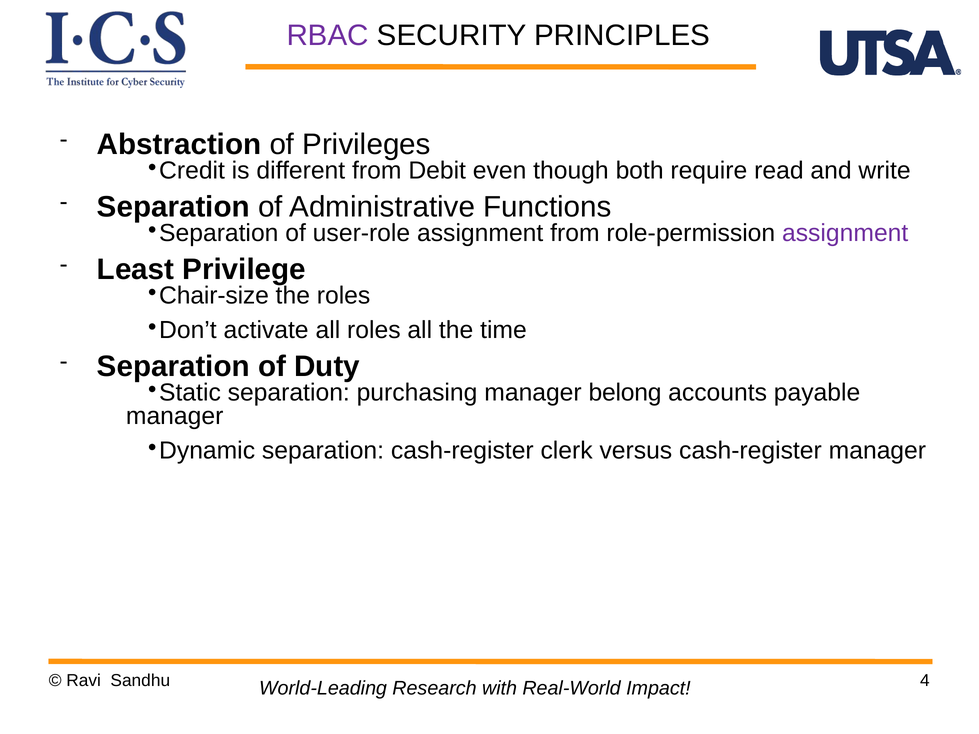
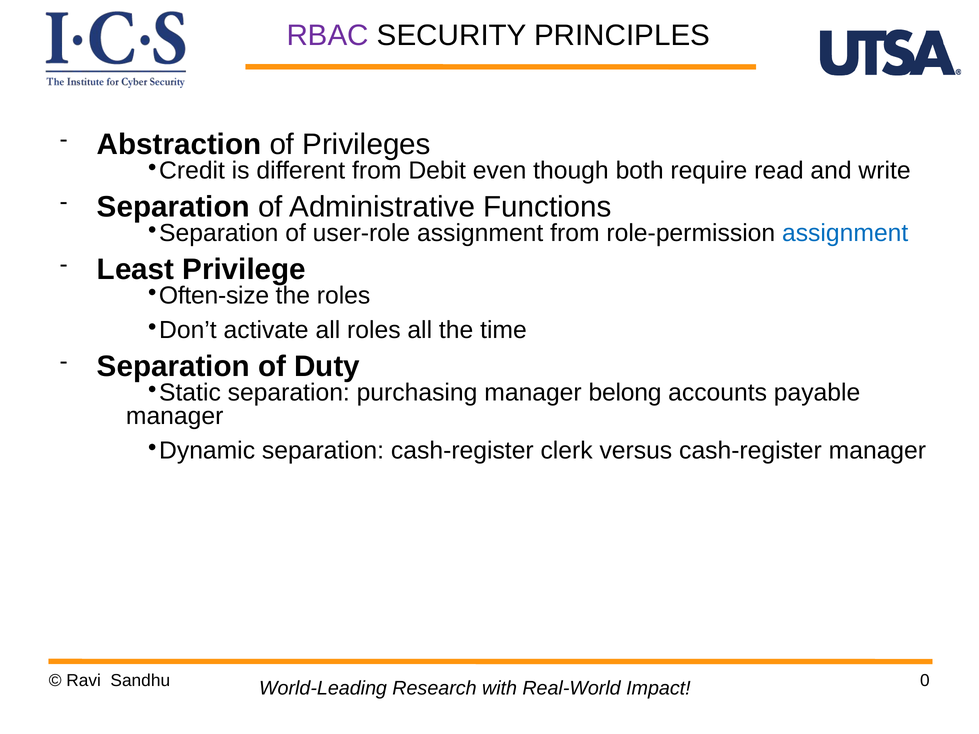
assignment at (845, 233) colour: purple -> blue
Chair-size: Chair-size -> Often-size
4: 4 -> 0
